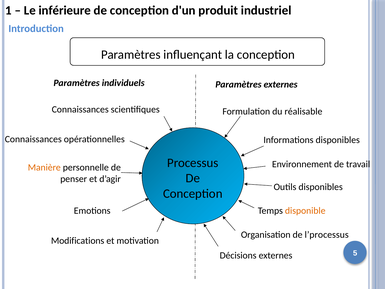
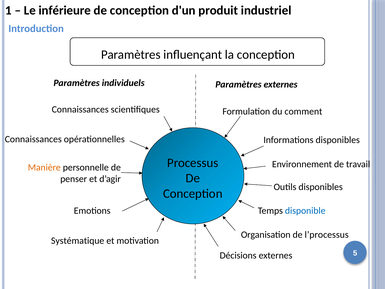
réalisable: réalisable -> comment
disponible colour: orange -> blue
Modifications: Modifications -> Systématique
